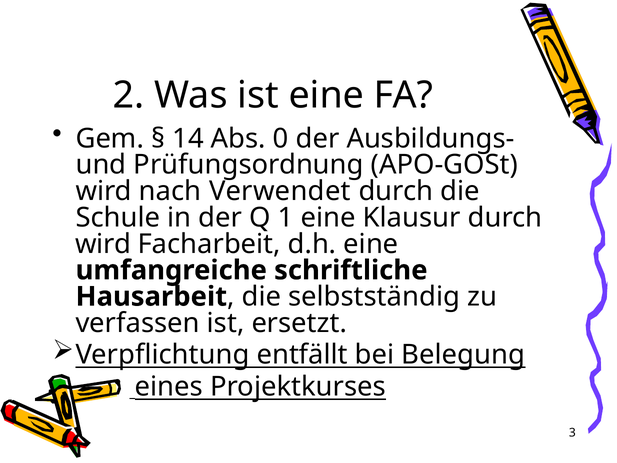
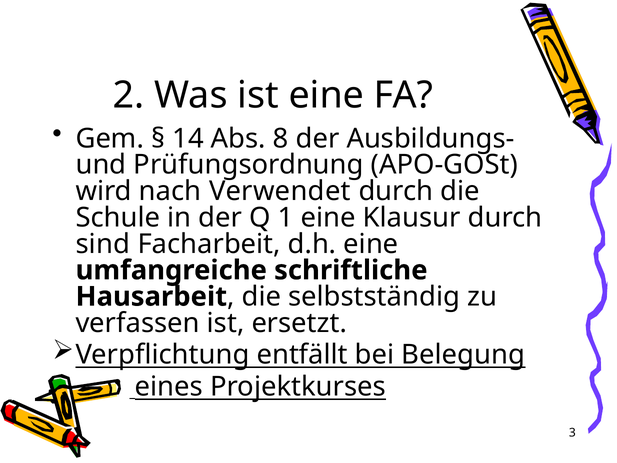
0: 0 -> 8
wird at (103, 244): wird -> sind
